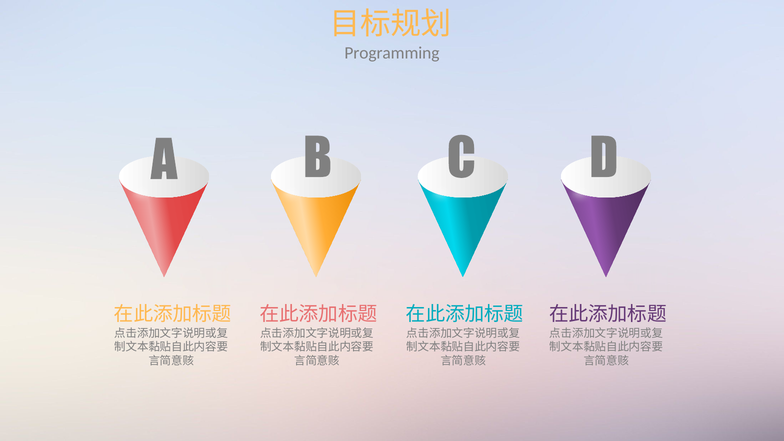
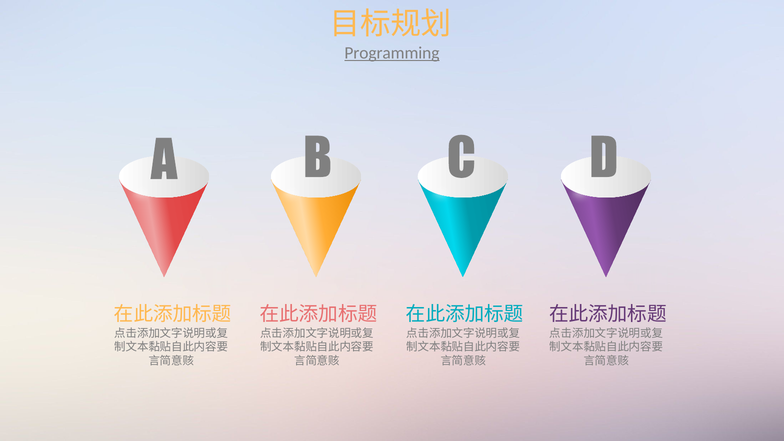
Programming underline: none -> present
